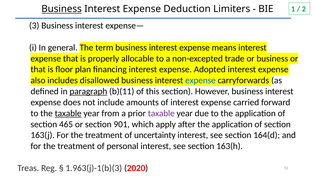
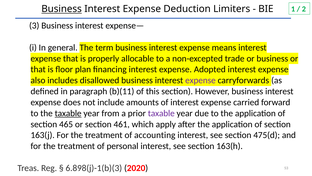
expense at (200, 80) colour: blue -> purple
paragraph underline: present -> none
901: 901 -> 461
uncertainty: uncertainty -> accounting
164(d: 164(d -> 475(d
1.963(j)-1(b)(3: 1.963(j)-1(b)(3 -> 6.898(j)-1(b)(3
